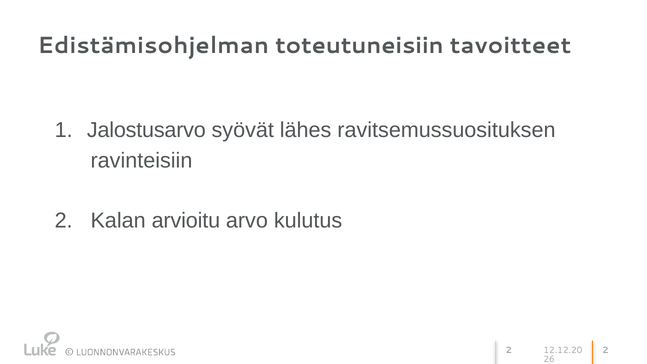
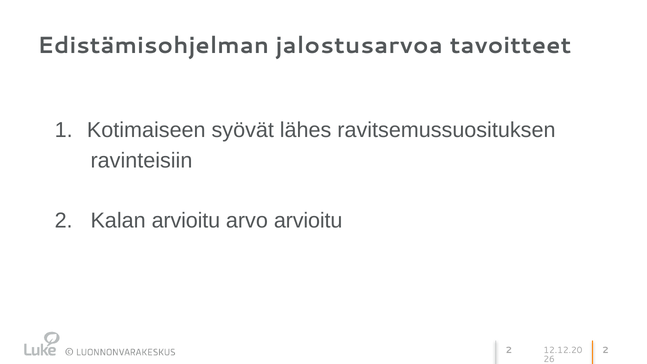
toteutuneisiin: toteutuneisiin -> jalostusarvoa
Jalostusarvo: Jalostusarvo -> Kotimaiseen
arvo kulutus: kulutus -> arvioitu
